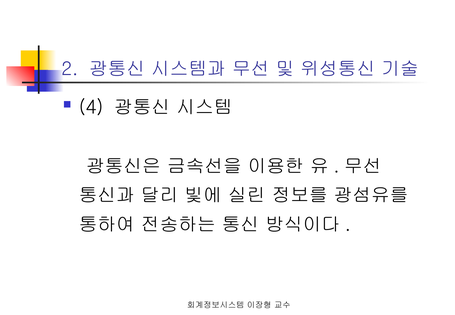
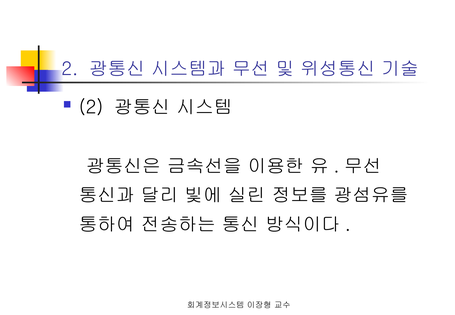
4 at (91, 107): 4 -> 2
